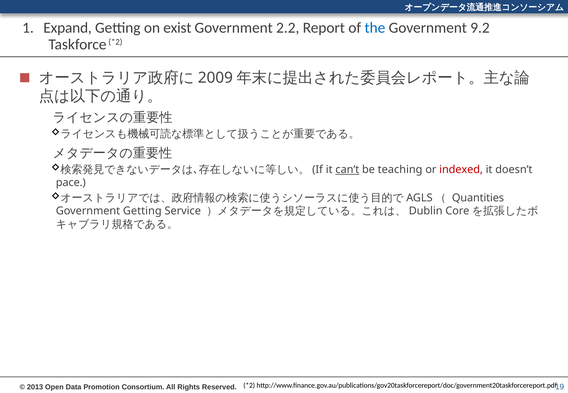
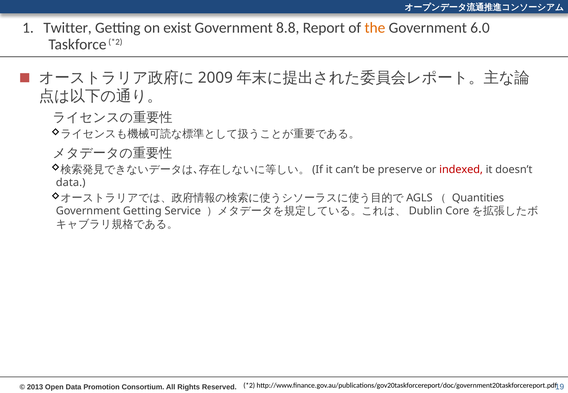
Expand: Expand -> Twitter
2.2: 2.2 -> 8.8
the colour: blue -> orange
9.2: 9.2 -> 6.0
can’t underline: present -> none
teaching: teaching -> preserve
pace at (71, 183): pace -> data
